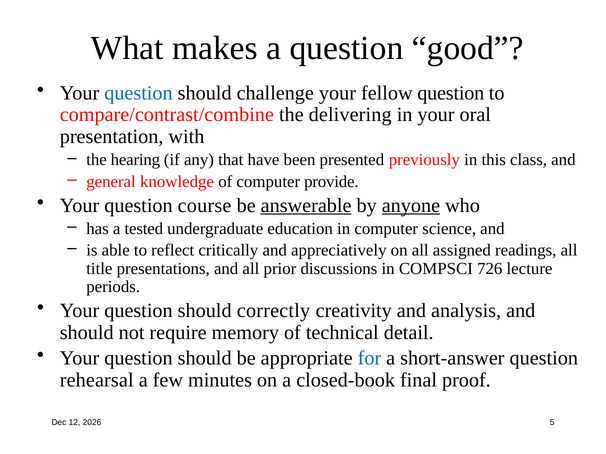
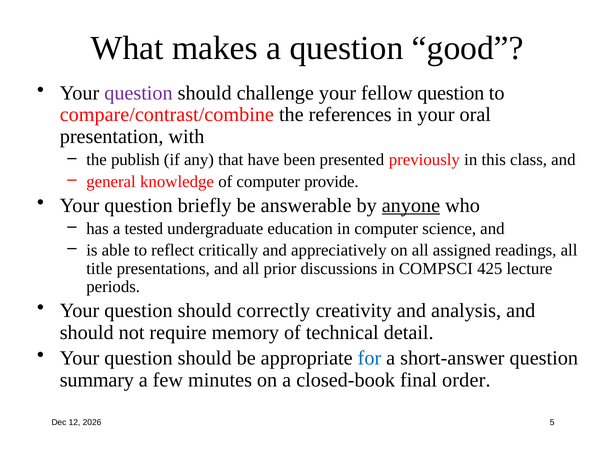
question at (138, 93) colour: blue -> purple
delivering: delivering -> references
hearing: hearing -> publish
course: course -> briefly
answerable underline: present -> none
726: 726 -> 425
rehearsal: rehearsal -> summary
proof: proof -> order
